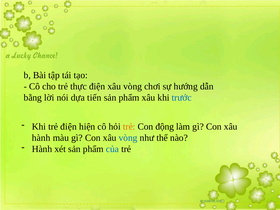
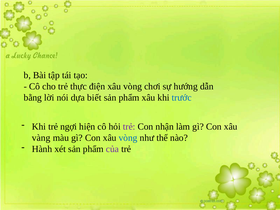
tiến: tiến -> biết
trẻ điện: điện -> ngợi
trẻ at (129, 127) colour: orange -> purple
động: động -> nhận
hành at (41, 138): hành -> vàng
của colour: blue -> purple
